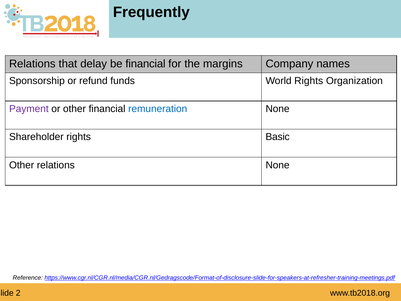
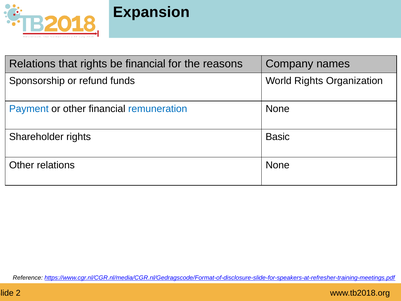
Frequently: Frequently -> Expansion
that delay: delay -> rights
margins: margins -> reasons
Payment colour: purple -> blue
